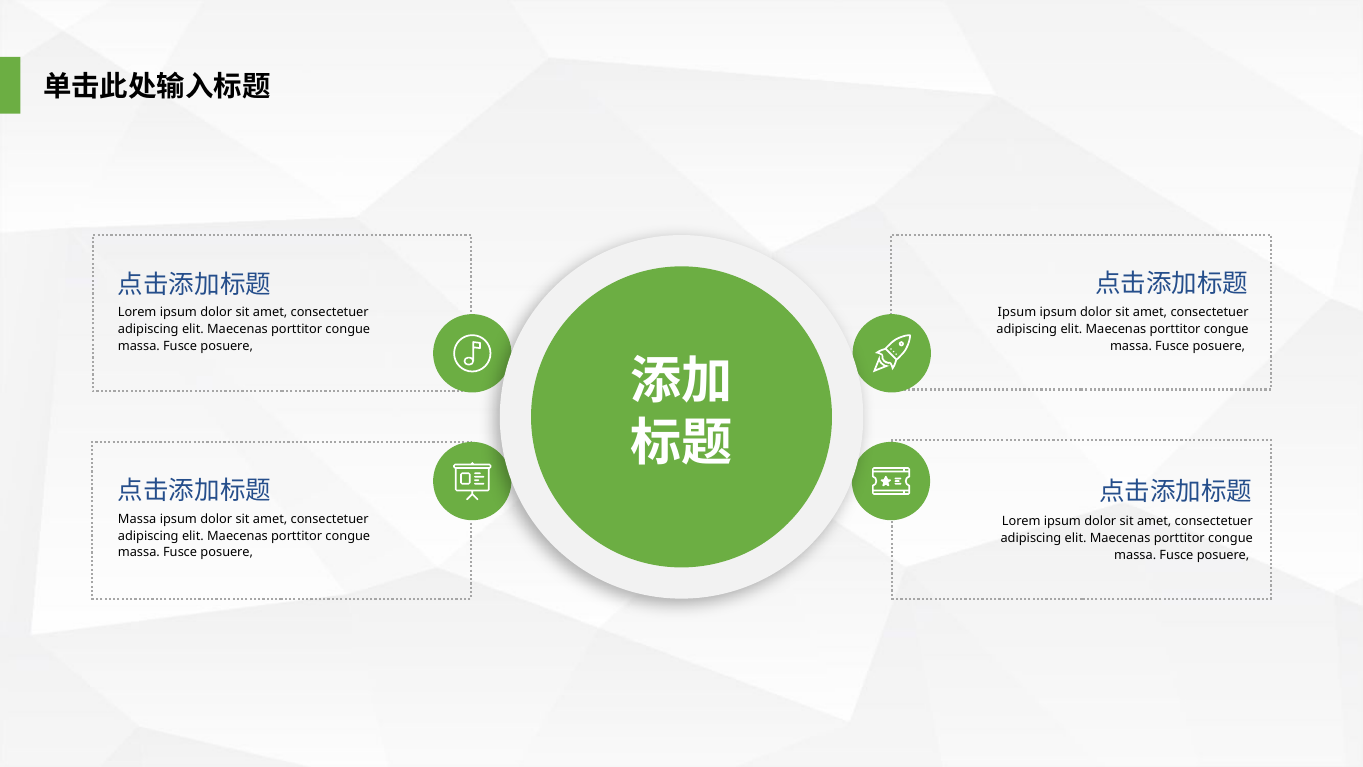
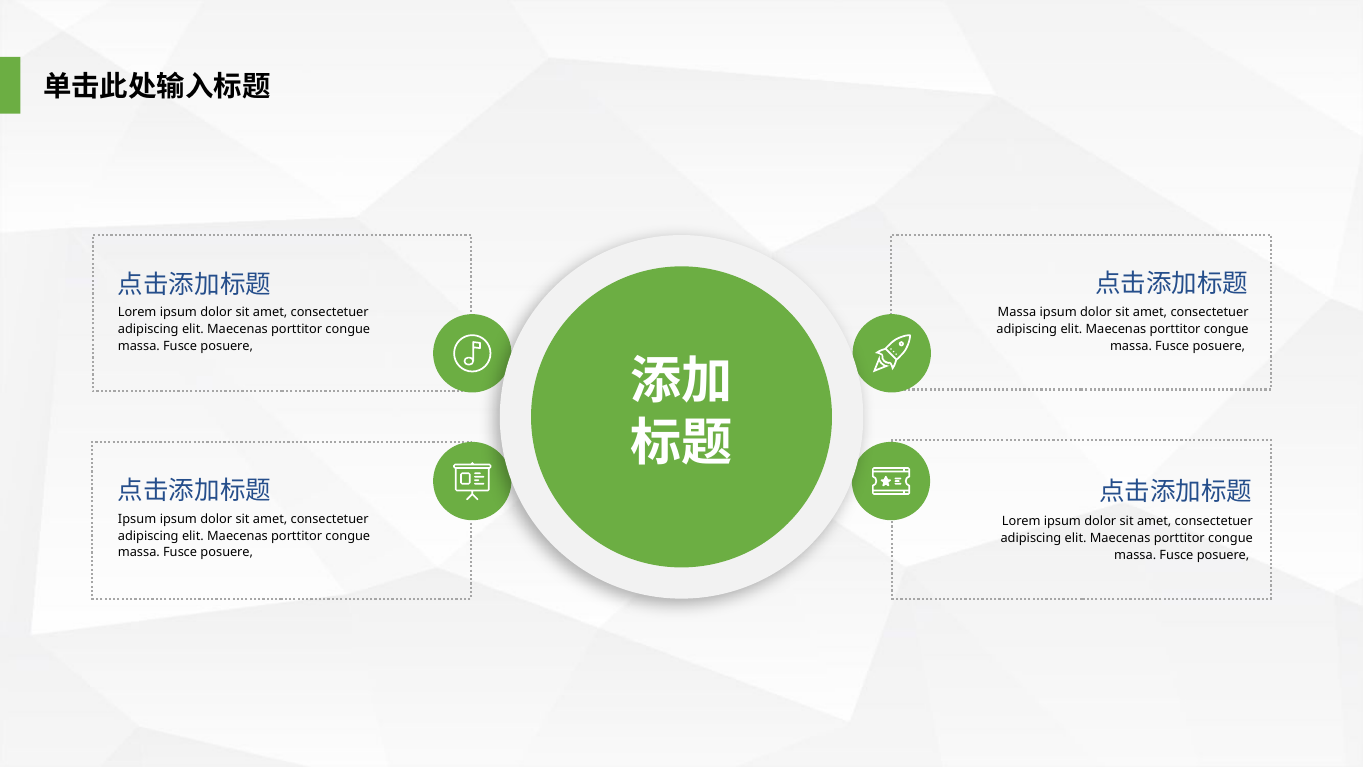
Ipsum at (1017, 312): Ipsum -> Massa
Massa at (137, 519): Massa -> Ipsum
